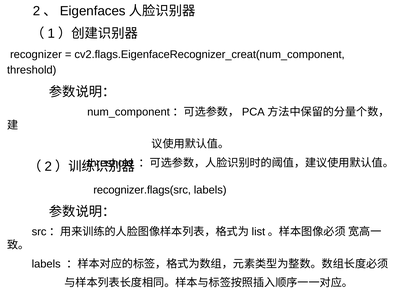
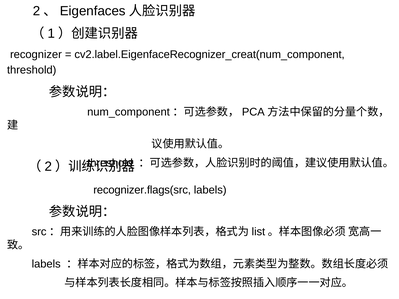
cv2.flags.EigenfaceRecognizer_creat(num_component: cv2.flags.EigenfaceRecognizer_creat(num_component -> cv2.label.EigenfaceRecognizer_creat(num_component
